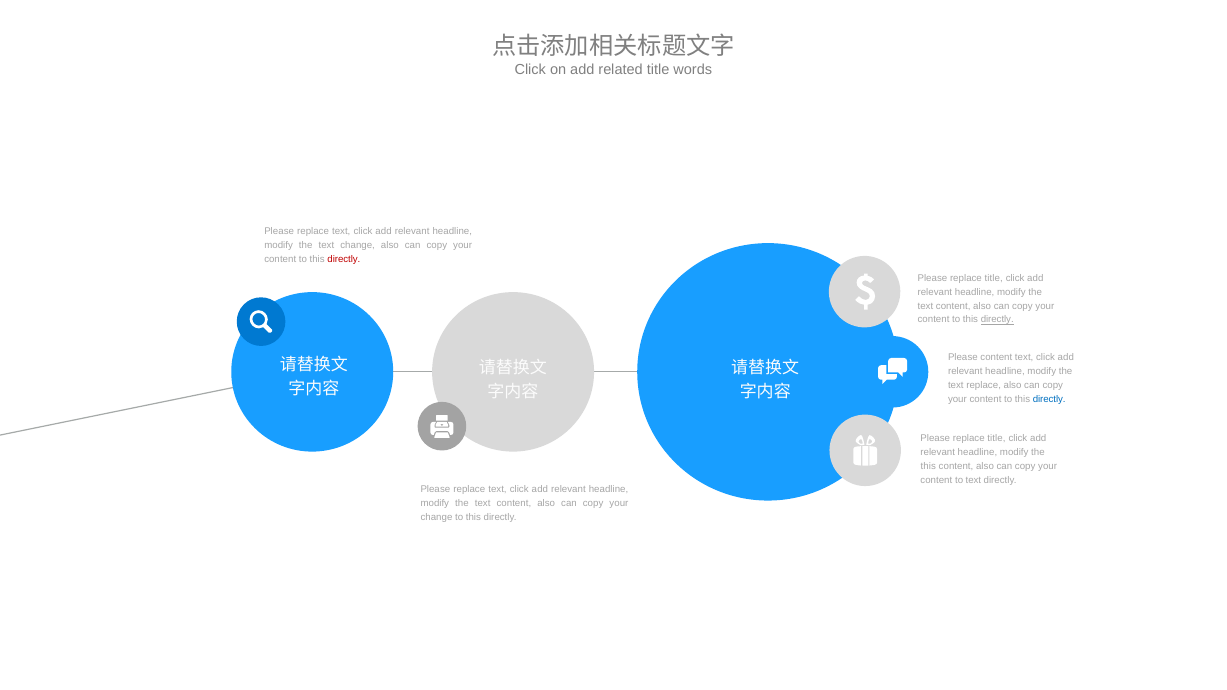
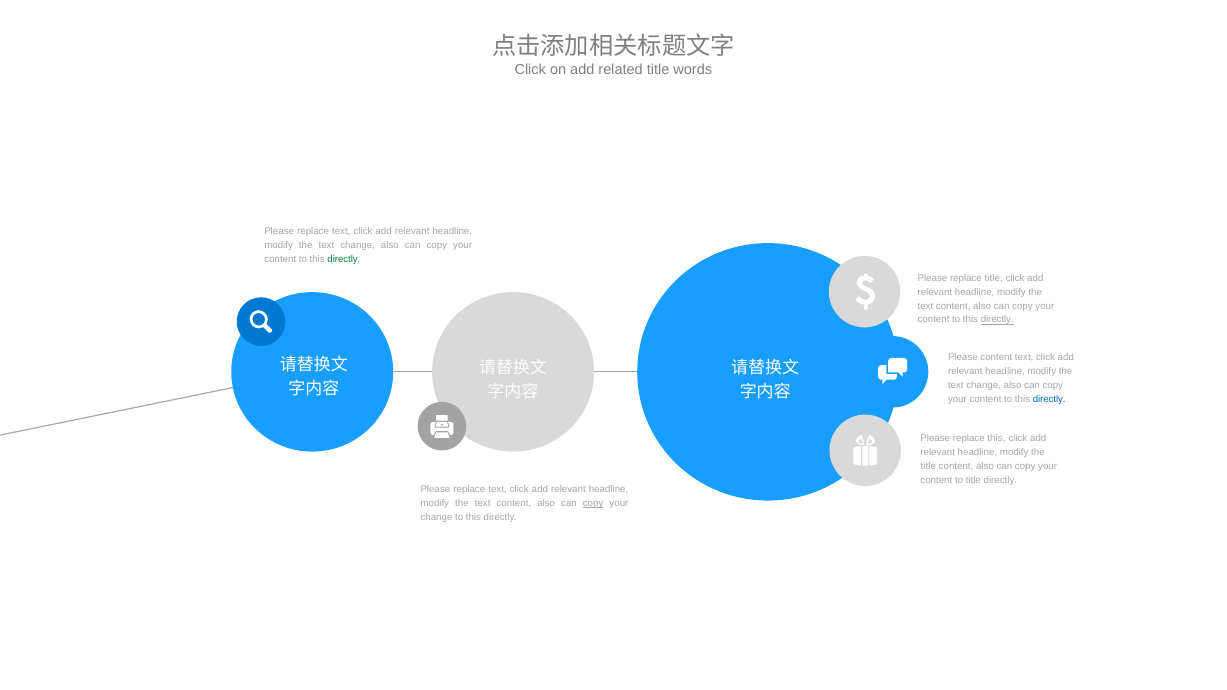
directly at (344, 259) colour: red -> green
replace at (984, 386): replace -> change
title at (997, 438): title -> this
this at (928, 466): this -> title
to text: text -> title
copy at (593, 503) underline: none -> present
